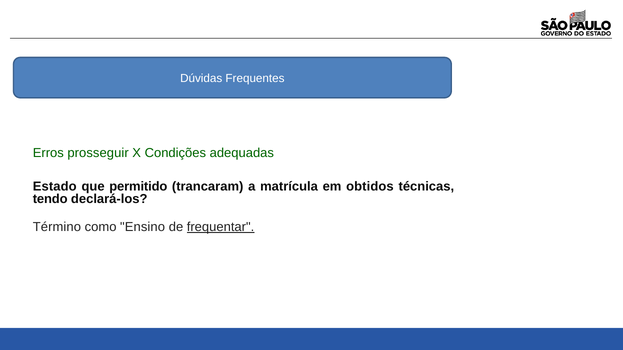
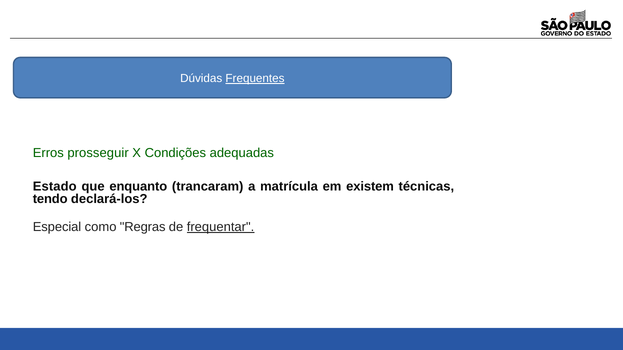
Frequentes underline: none -> present
permitido: permitido -> enquanto
obtidos: obtidos -> existem
Término: Término -> Especial
Ensino: Ensino -> Regras
